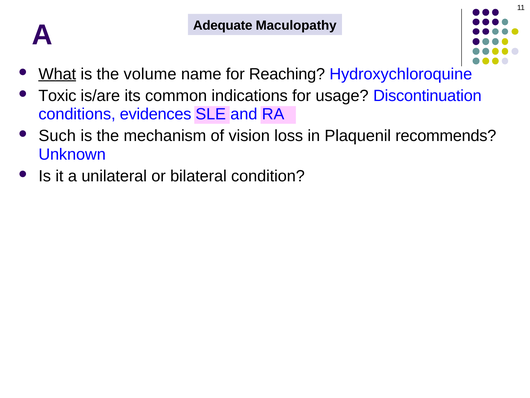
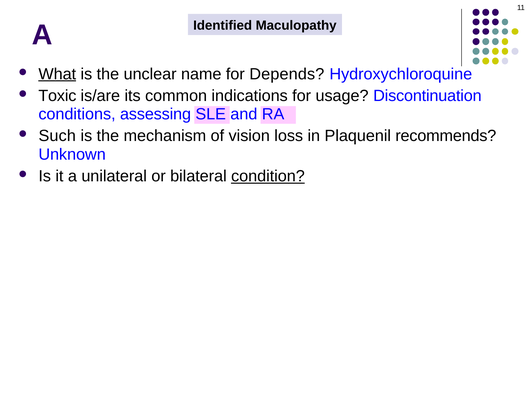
Adequate: Adequate -> Identified
volume: volume -> unclear
Reaching: Reaching -> Depends
evidences: evidences -> assessing
condition underline: none -> present
